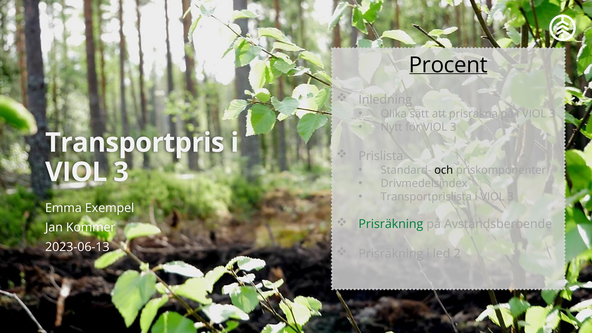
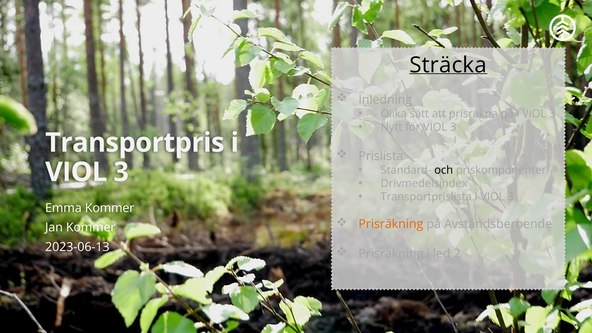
Procent: Procent -> Sträcka
Emma Exempel: Exempel -> Kommer
Prisräkning at (391, 224) colour: green -> orange
